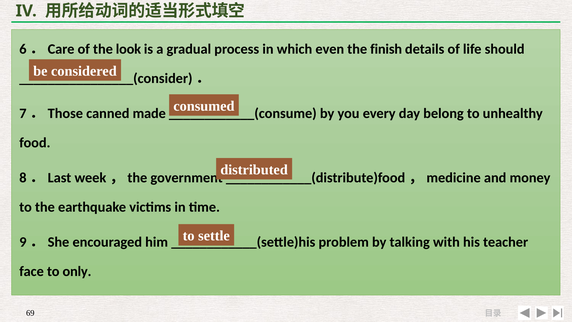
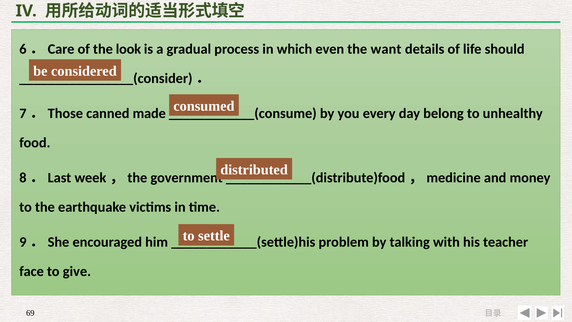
finish: finish -> want
only: only -> give
